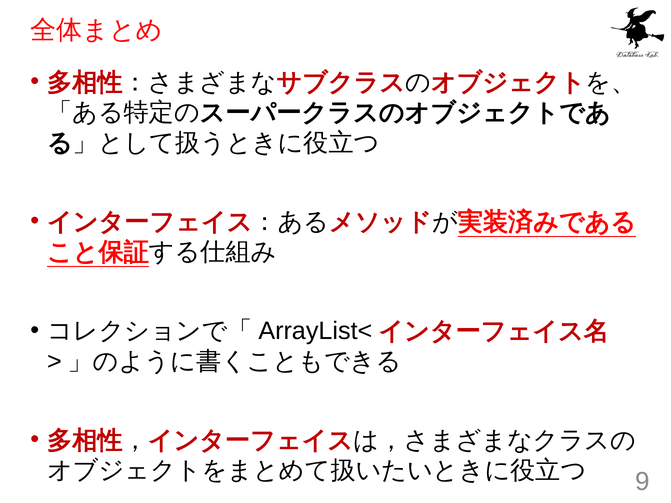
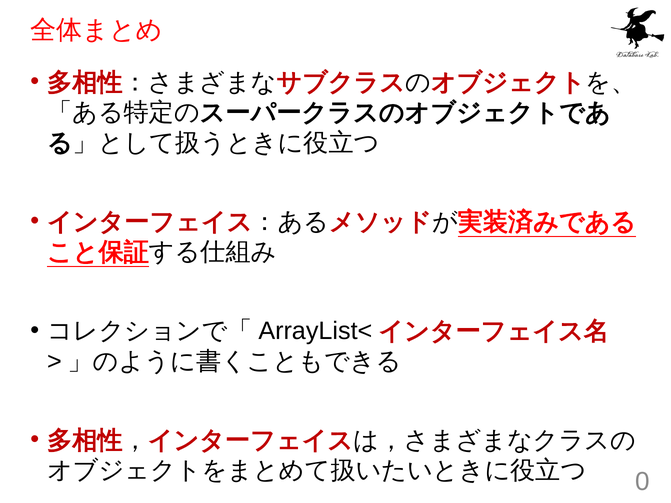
9: 9 -> 0
